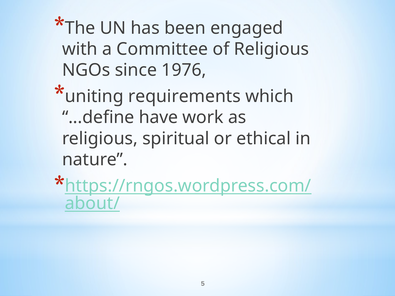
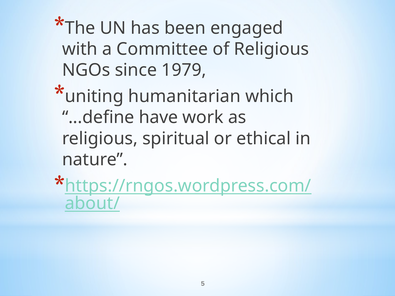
1976: 1976 -> 1979
requirements: requirements -> humanitarian
